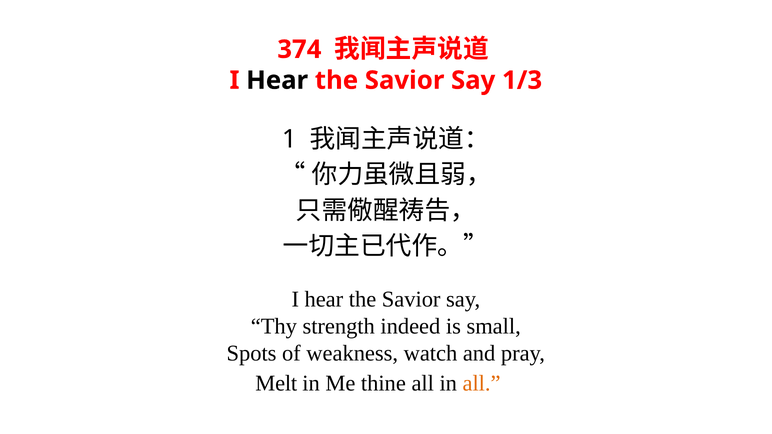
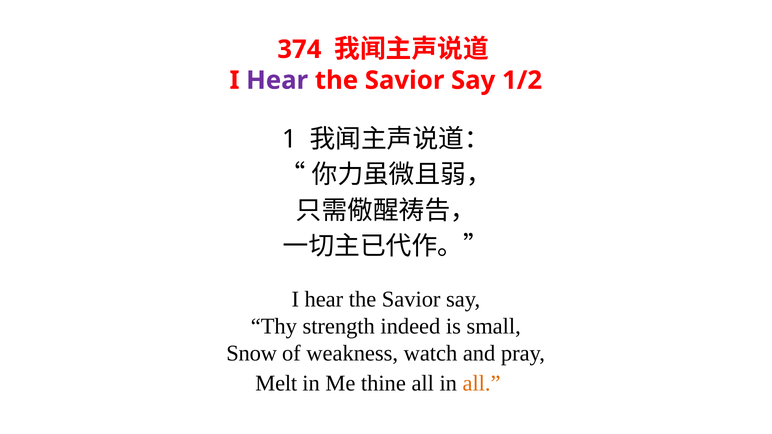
Hear at (277, 80) colour: black -> purple
1/3: 1/3 -> 1/2
Spots: Spots -> Snow
